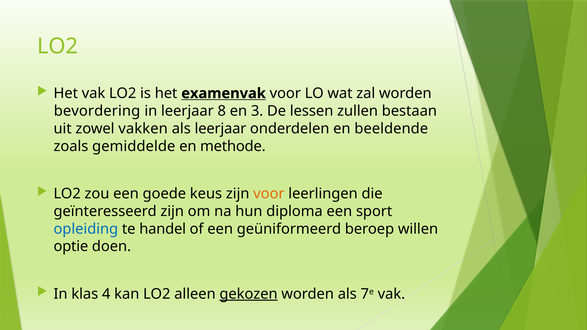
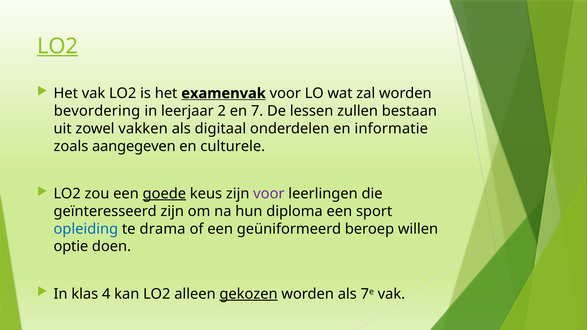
LO2 at (58, 46) underline: none -> present
8: 8 -> 2
3: 3 -> 7
als leerjaar: leerjaar -> digitaal
beeldende: beeldende -> informatie
gemiddelde: gemiddelde -> aangegeven
methode: methode -> culturele
goede underline: none -> present
voor at (269, 194) colour: orange -> purple
handel: handel -> drama
